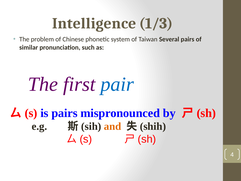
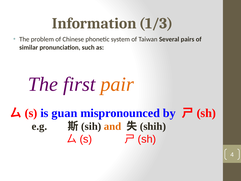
Intelligence: Intelligence -> Information
pair colour: blue -> orange
is pairs: pairs -> guan
